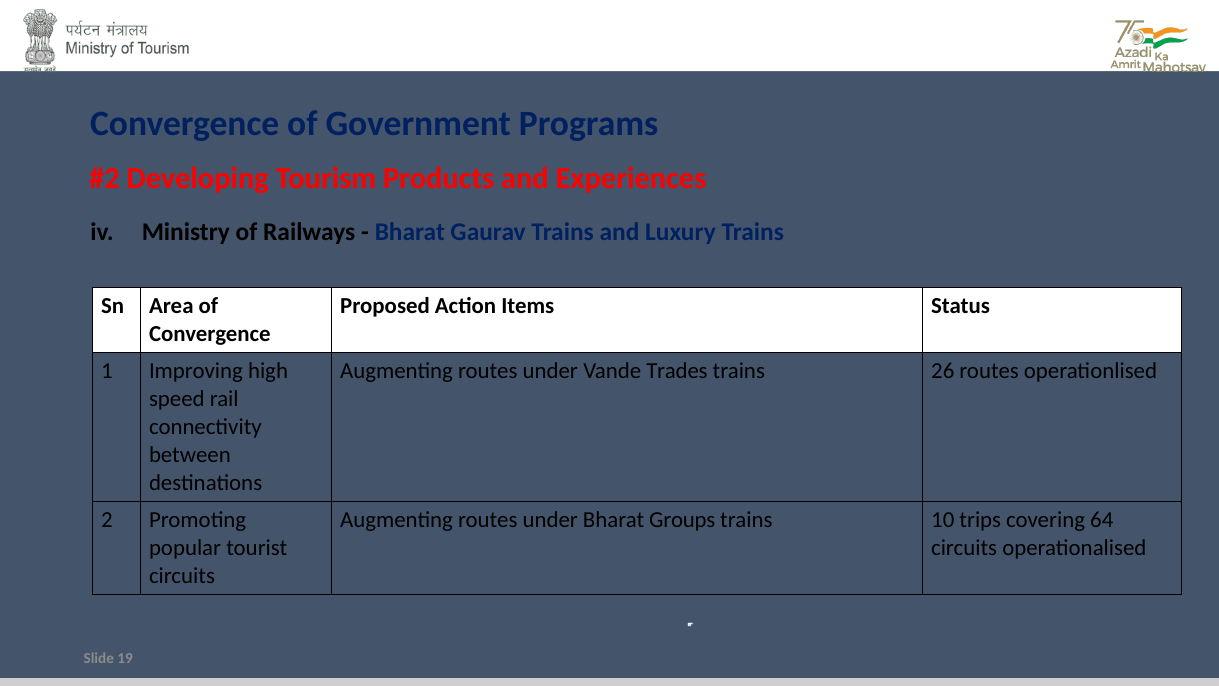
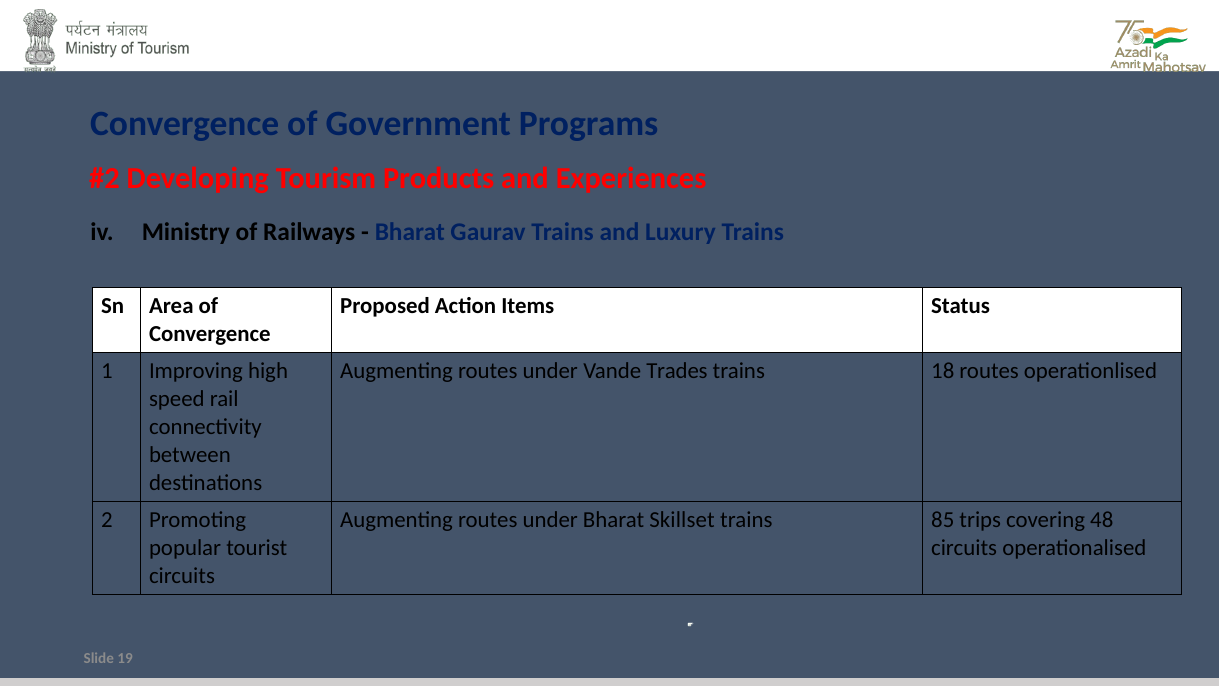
26: 26 -> 18
Groups: Groups -> Skillset
10: 10 -> 85
64: 64 -> 48
